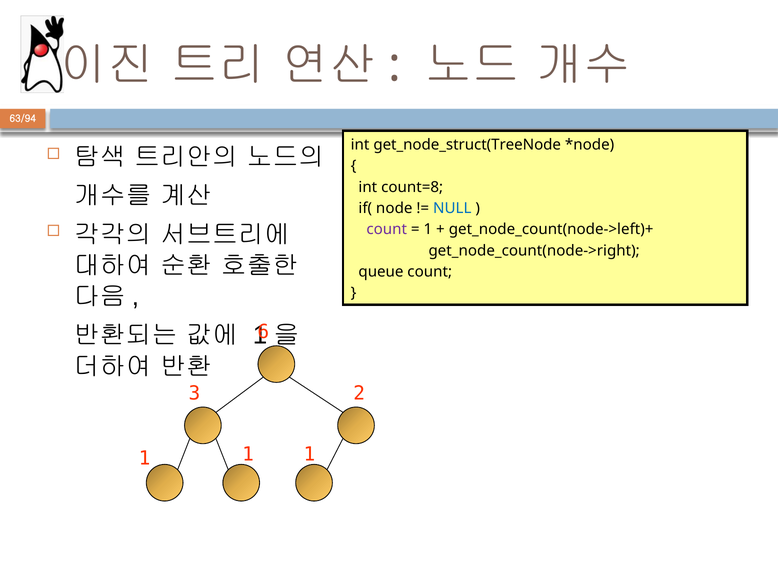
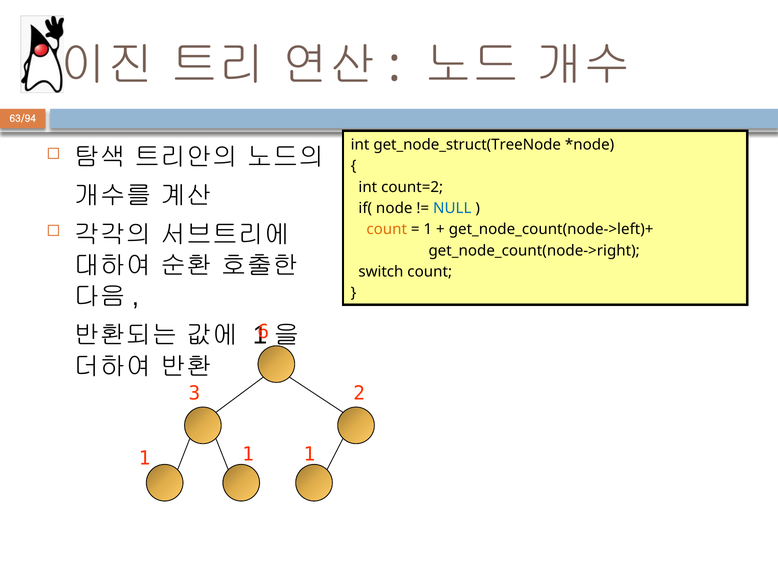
count=8: count=8 -> count=2
count at (387, 230) colour: purple -> orange
queue: queue -> switch
